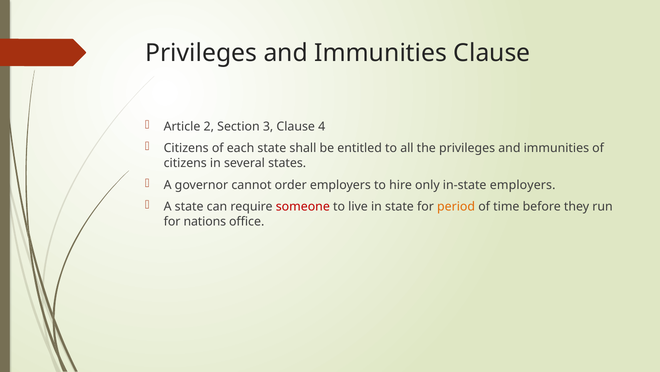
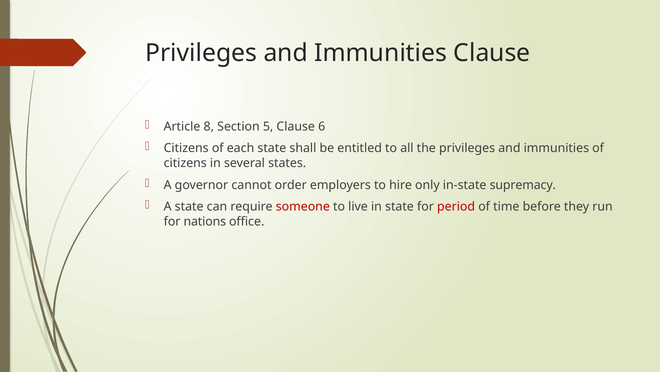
2: 2 -> 8
3: 3 -> 5
4: 4 -> 6
in-state employers: employers -> supremacy
period colour: orange -> red
